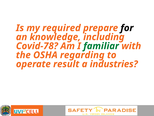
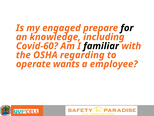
required: required -> engaged
Covid-78: Covid-78 -> Covid-60
familiar colour: green -> black
result: result -> wants
industries: industries -> employee
